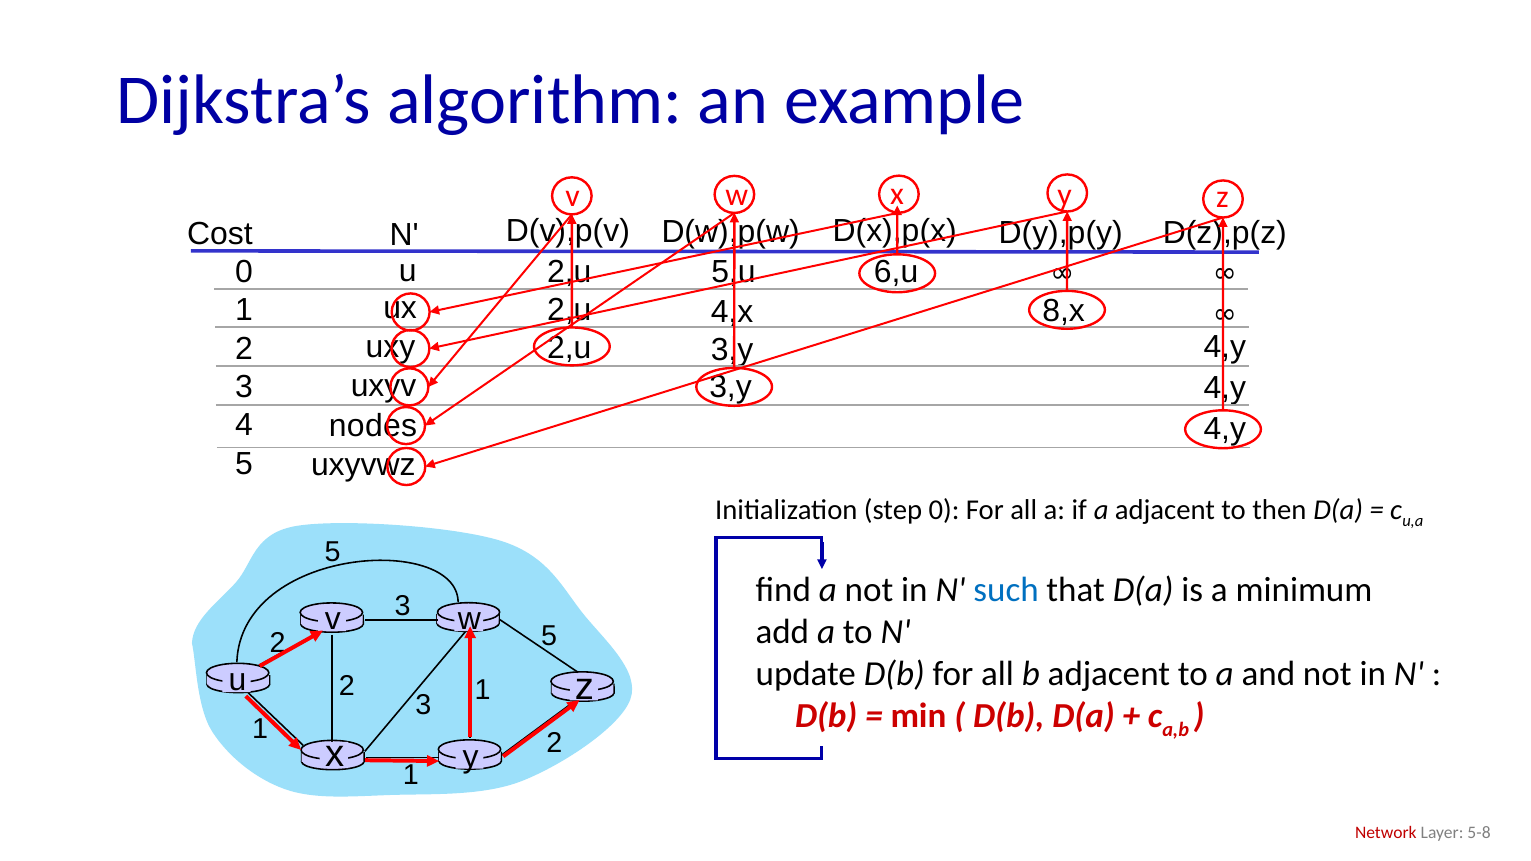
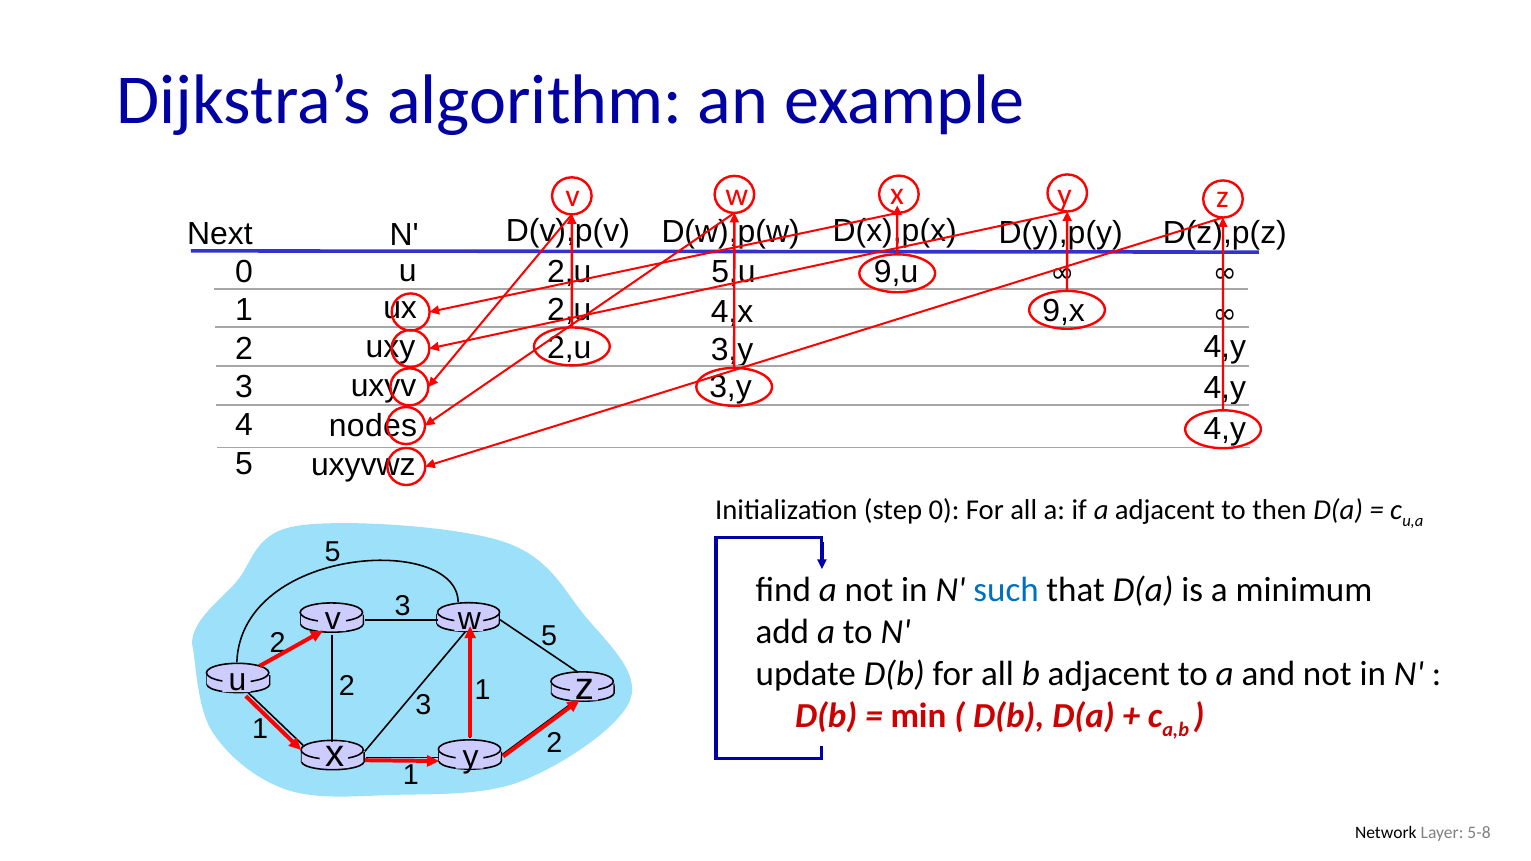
Cost: Cost -> Next
6,u: 6,u -> 9,u
8,x: 8,x -> 9,x
Network colour: red -> black
